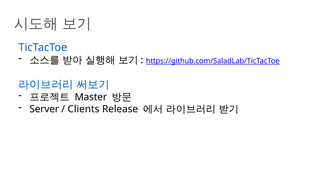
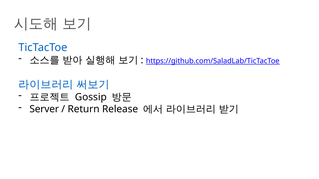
Master: Master -> Gossip
Clients: Clients -> Return
